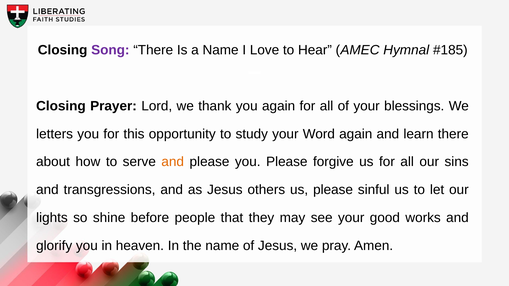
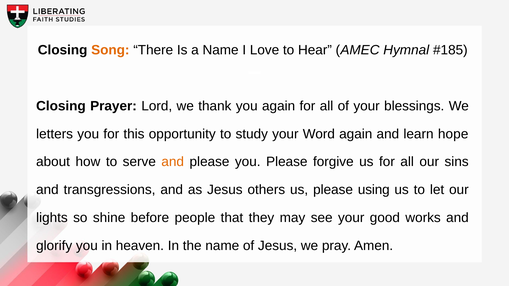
Song colour: purple -> orange
learn there: there -> hope
sinful: sinful -> using
